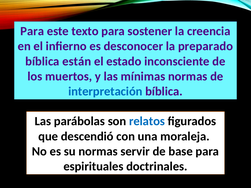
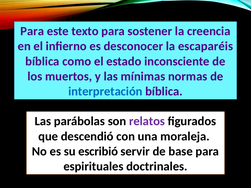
preparado: preparado -> escaparéis
están: están -> como
relatos colour: blue -> purple
su normas: normas -> escribió
